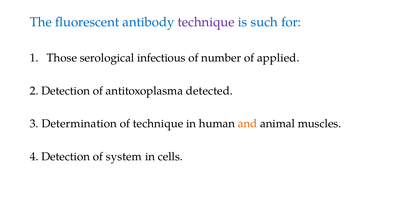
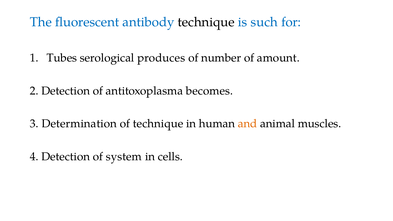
technique at (206, 22) colour: purple -> black
Those: Those -> Tubes
infectious: infectious -> produces
applied: applied -> amount
detected: detected -> becomes
